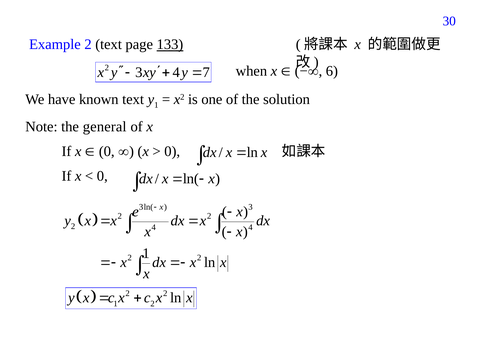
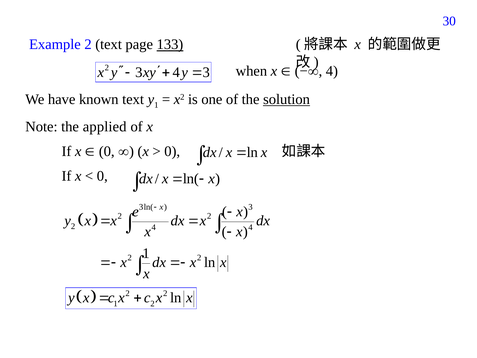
7 at (206, 72): 7 -> 3
6 at (332, 71): 6 -> 4
solution underline: none -> present
general: general -> applied
